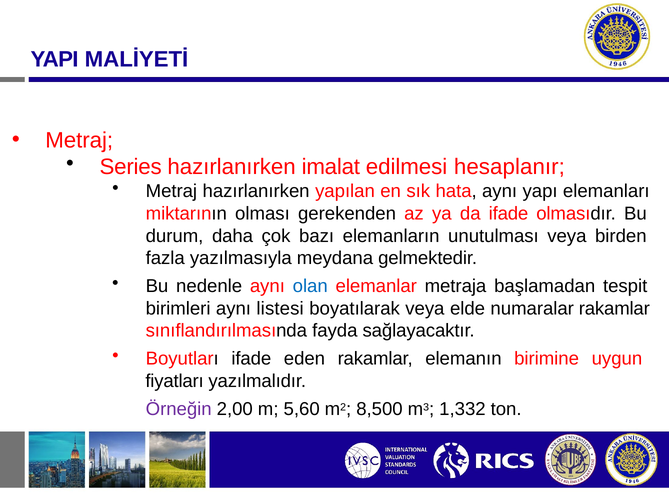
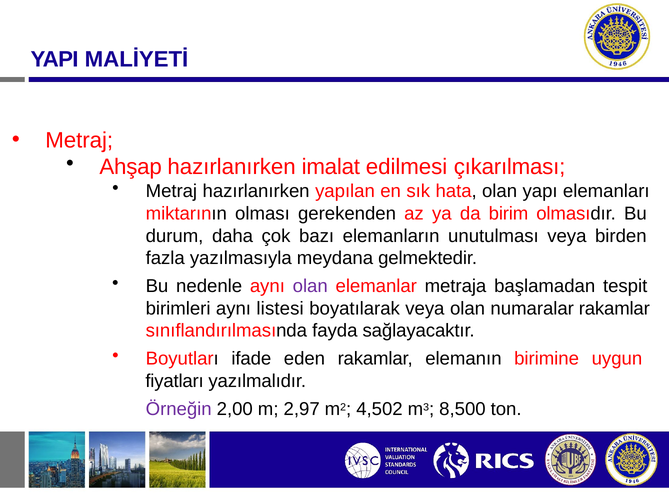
Series: Series -> Ahşap
hesaplanır: hesaplanır -> çıkarılması
hata aynı: aynı -> olan
da ifade: ifade -> birim
olan at (310, 286) colour: blue -> purple
veya elde: elde -> olan
5,60: 5,60 -> 2,97
8,500: 8,500 -> 4,502
1,332: 1,332 -> 8,500
